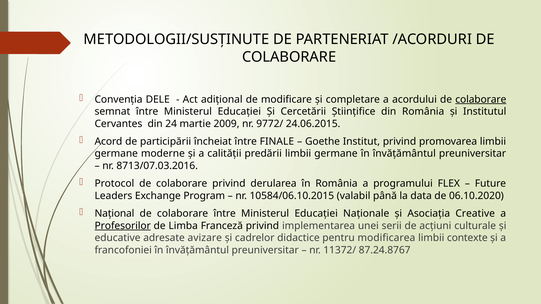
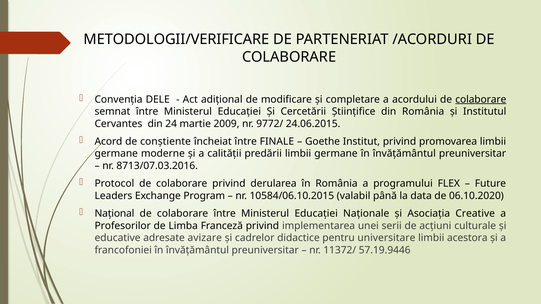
METODOLOGII/SUSȚINUTE: METODOLOGII/SUSȚINUTE -> METODOLOGII/VERIFICARE
participării: participării -> conștiente
Profesorilor underline: present -> none
modificarea: modificarea -> universitare
contexte: contexte -> acestora
87.24.8767: 87.24.8767 -> 57.19.9446
